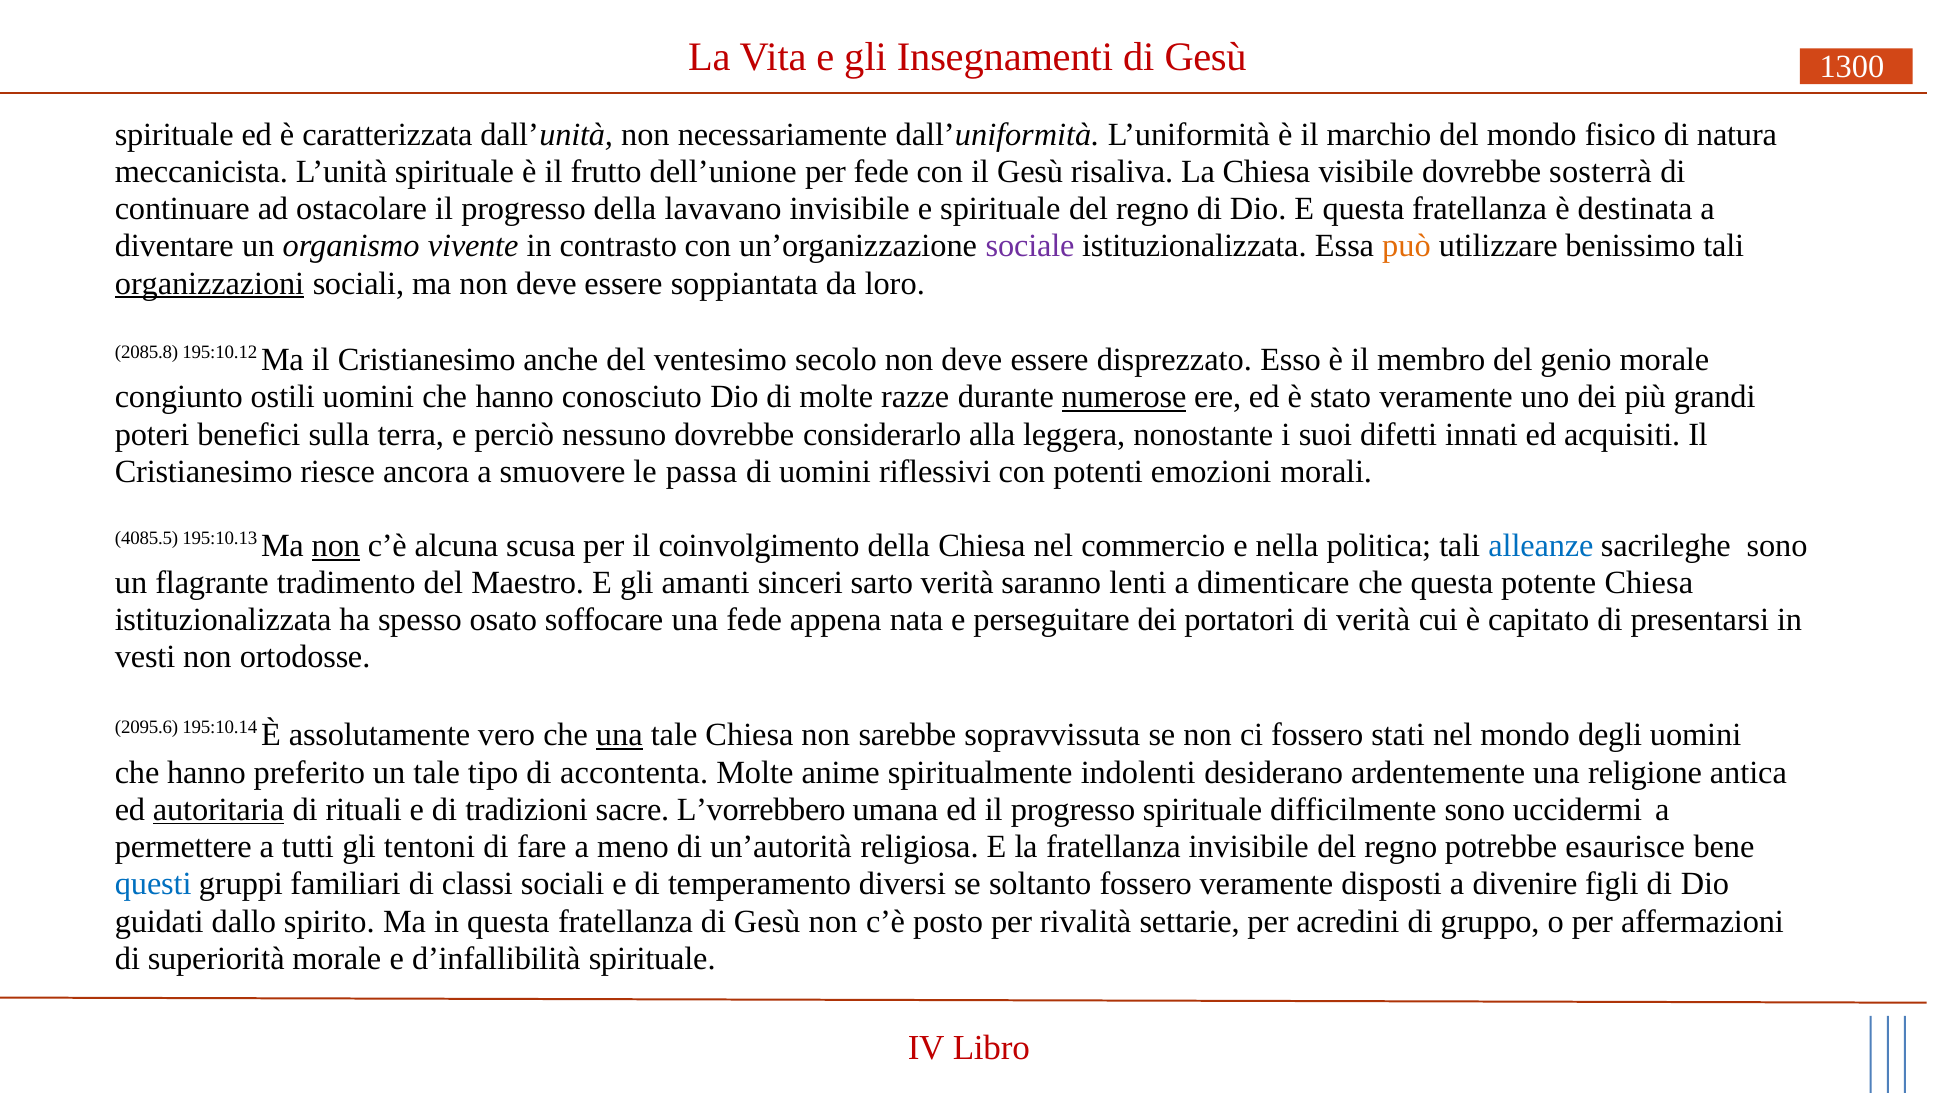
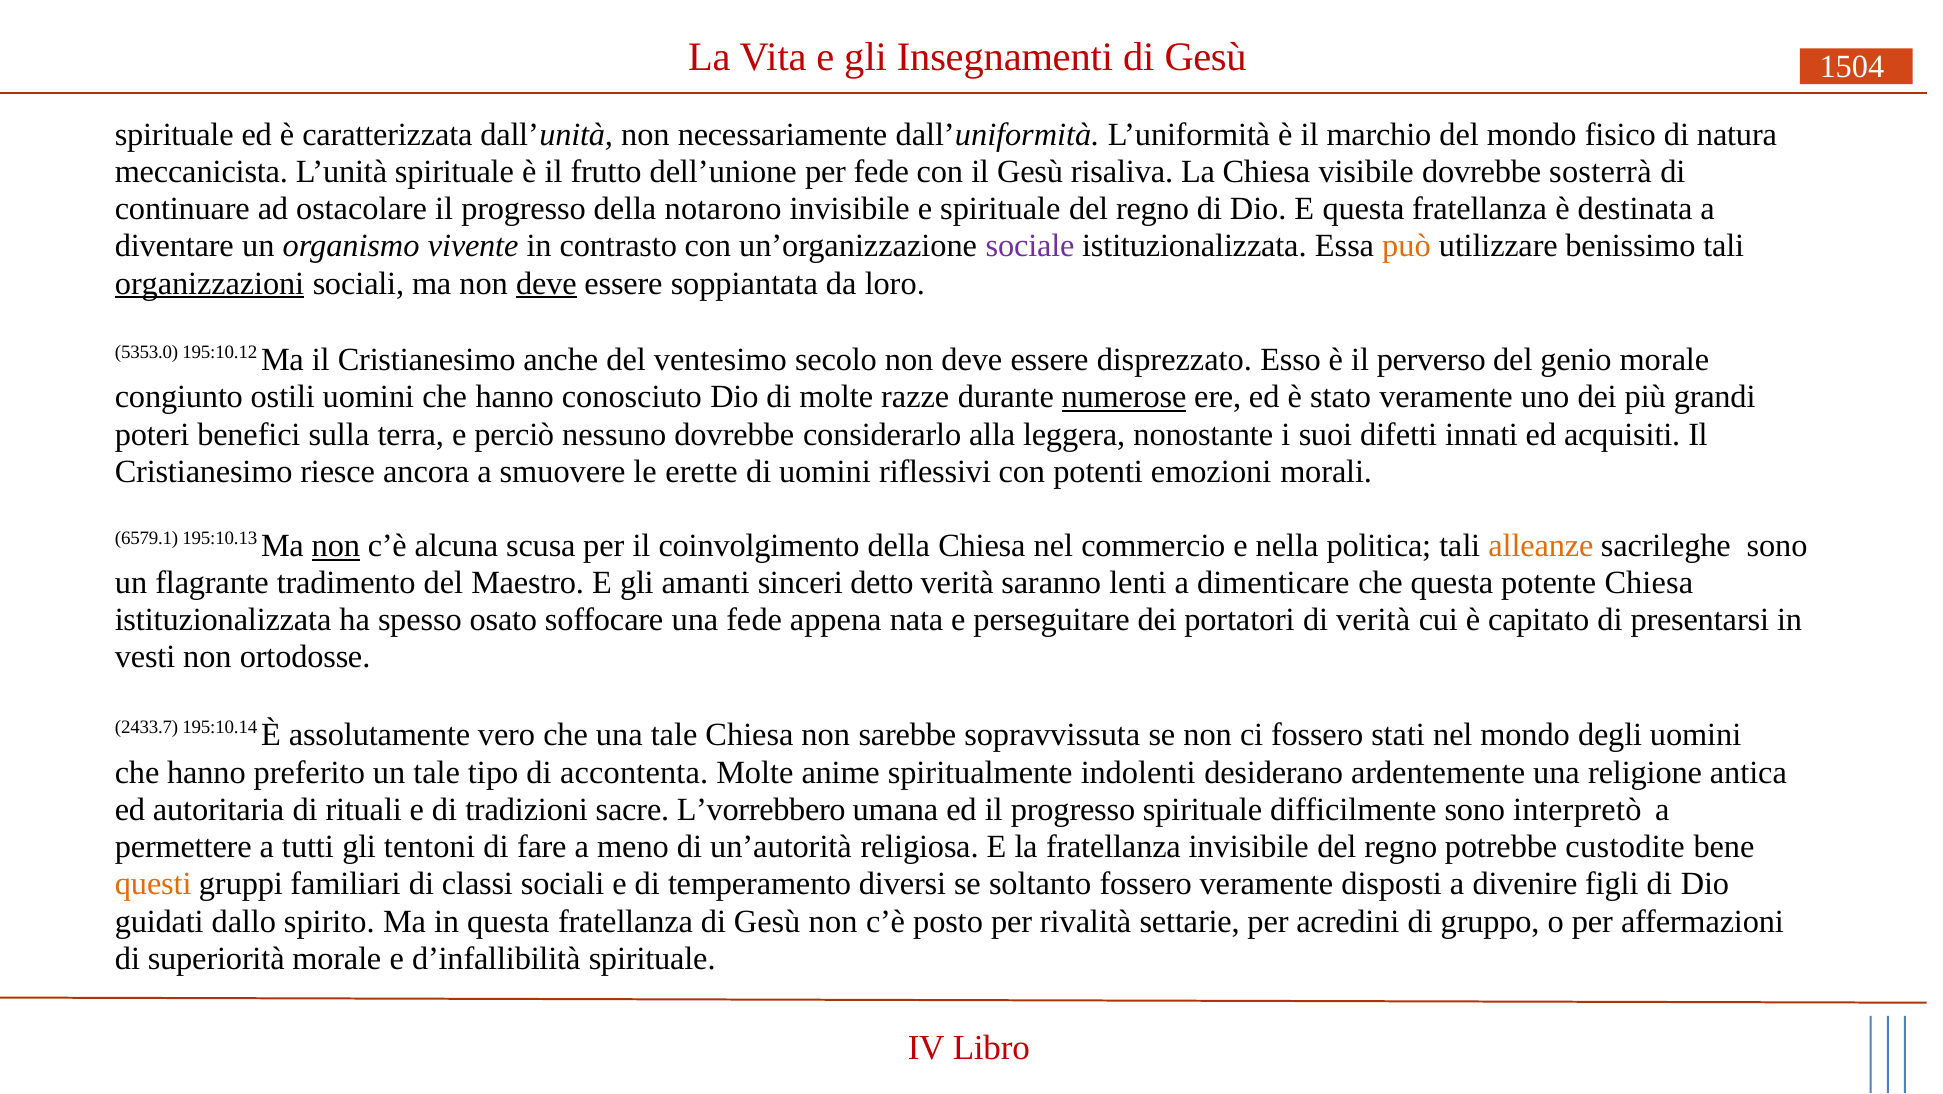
1300: 1300 -> 1504
lavavano: lavavano -> notarono
deve at (546, 283) underline: none -> present
2085.8: 2085.8 -> 5353.0
membro: membro -> perverso
passa: passa -> erette
4085.5: 4085.5 -> 6579.1
alleanze colour: blue -> orange
sarto: sarto -> detto
2095.6: 2095.6 -> 2433.7
una at (619, 735) underline: present -> none
autoritaria underline: present -> none
uccidermi: uccidermi -> interpretò
esaurisce: esaurisce -> custodite
questi colour: blue -> orange
